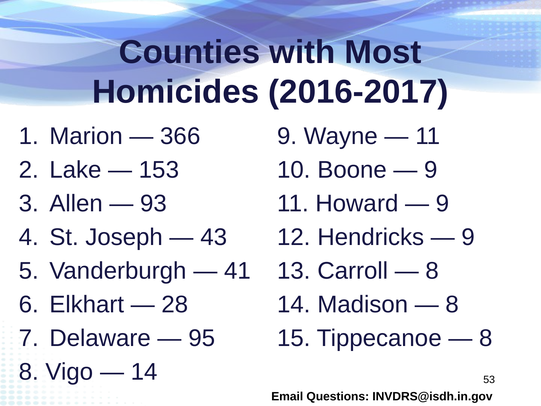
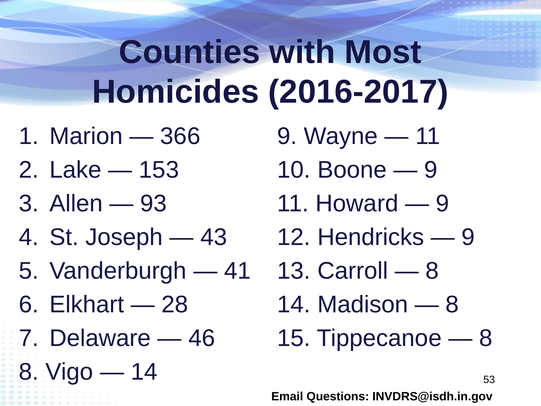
95: 95 -> 46
